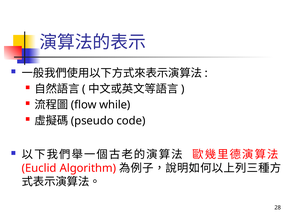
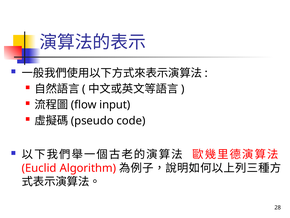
while: while -> input
